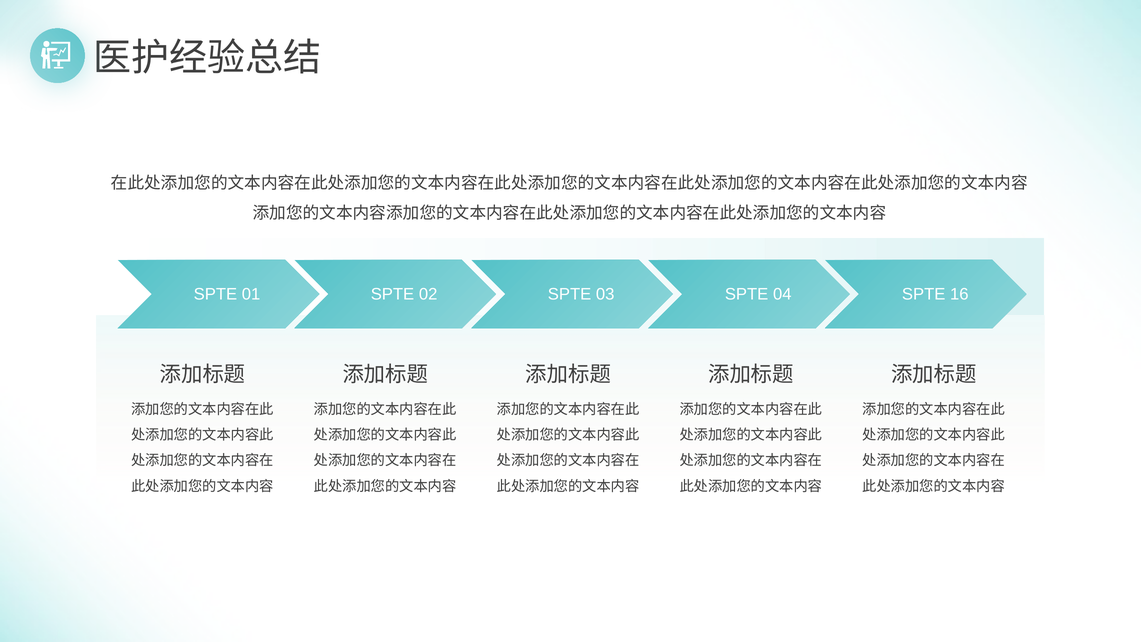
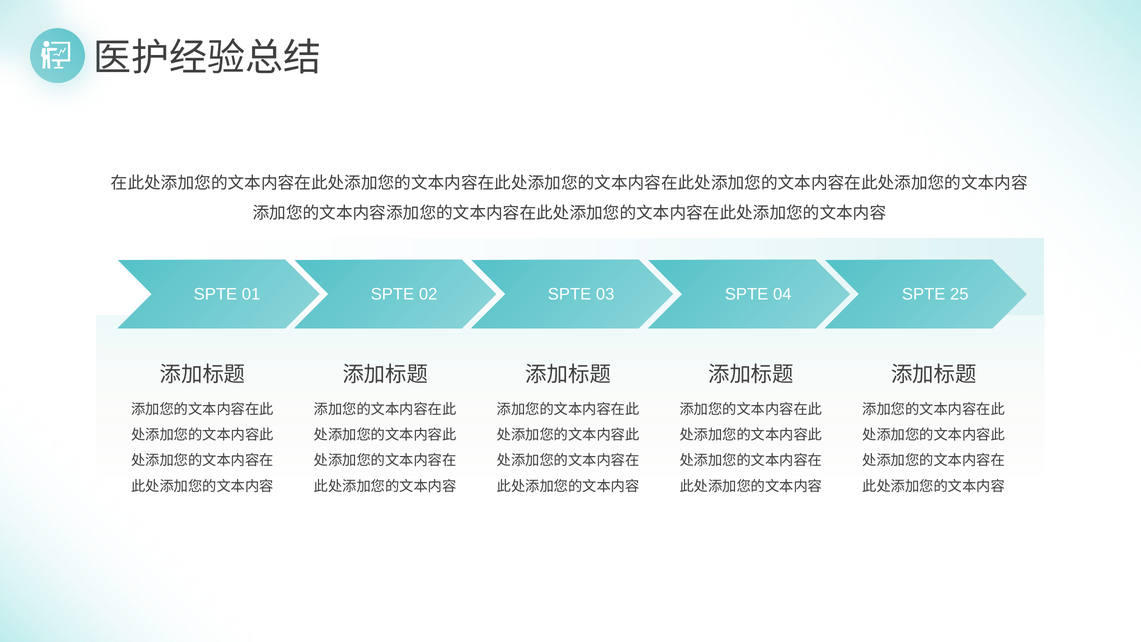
16: 16 -> 25
